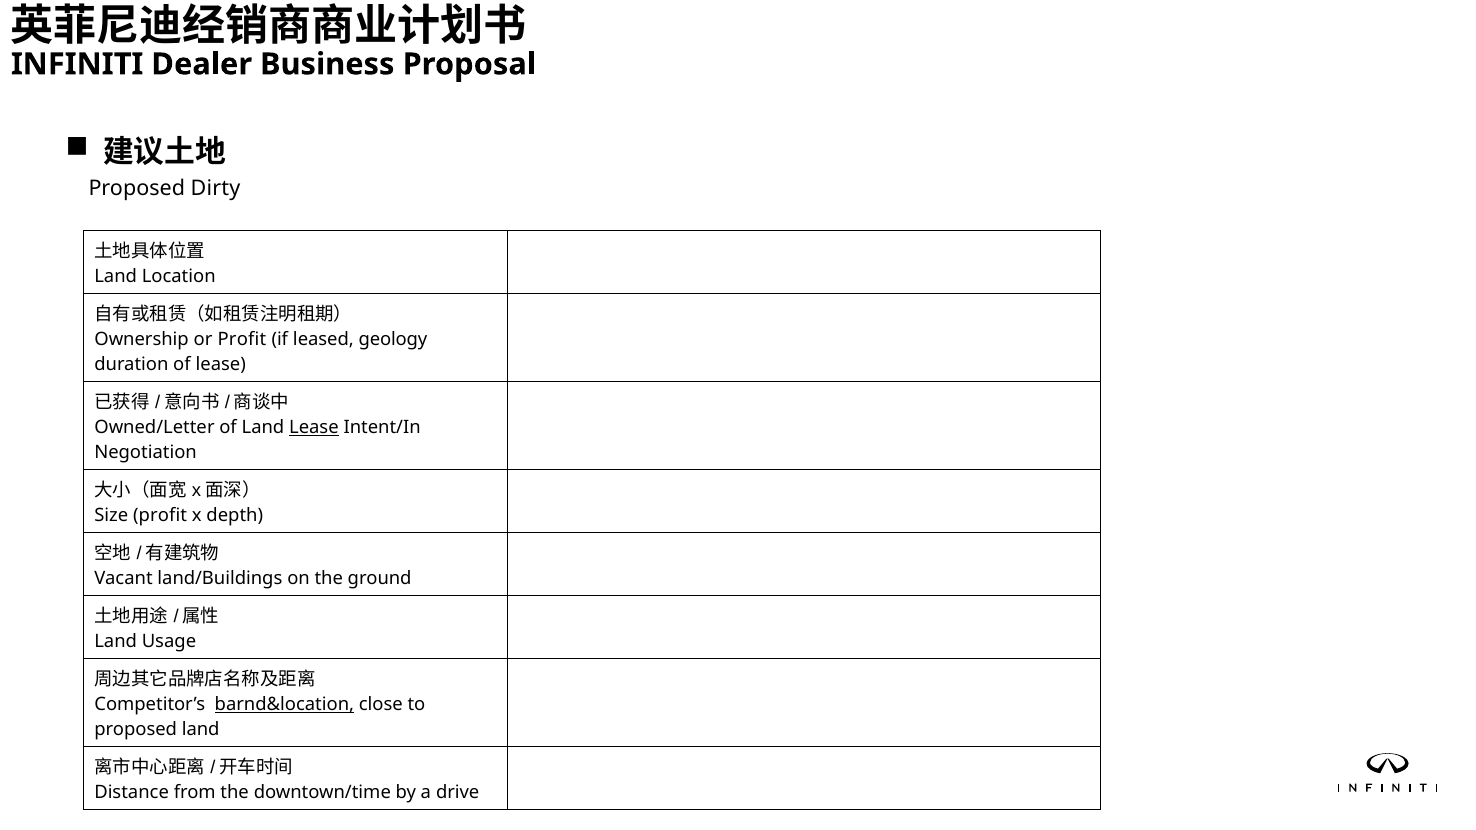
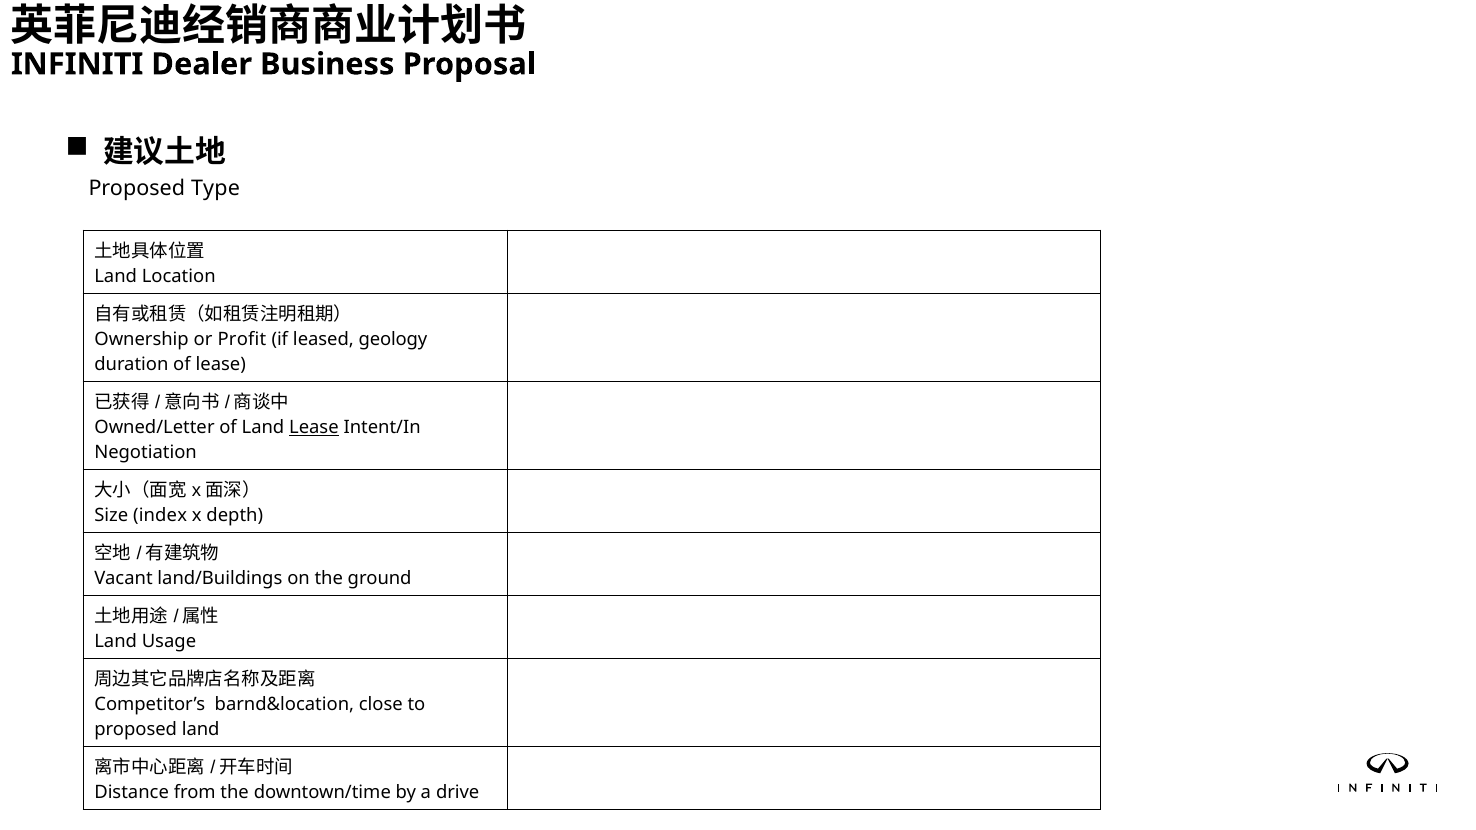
Dirty: Dirty -> Type
Size profit: profit -> index
barnd&location underline: present -> none
